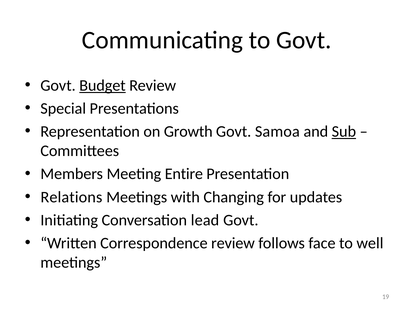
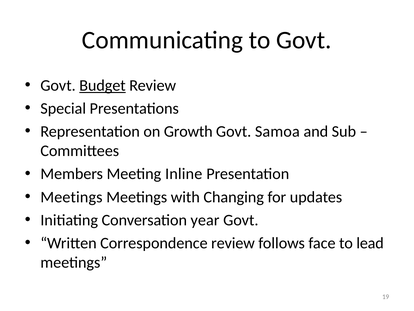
Sub underline: present -> none
Entire: Entire -> Inline
Relations at (71, 197): Relations -> Meetings
lead: lead -> year
well: well -> lead
